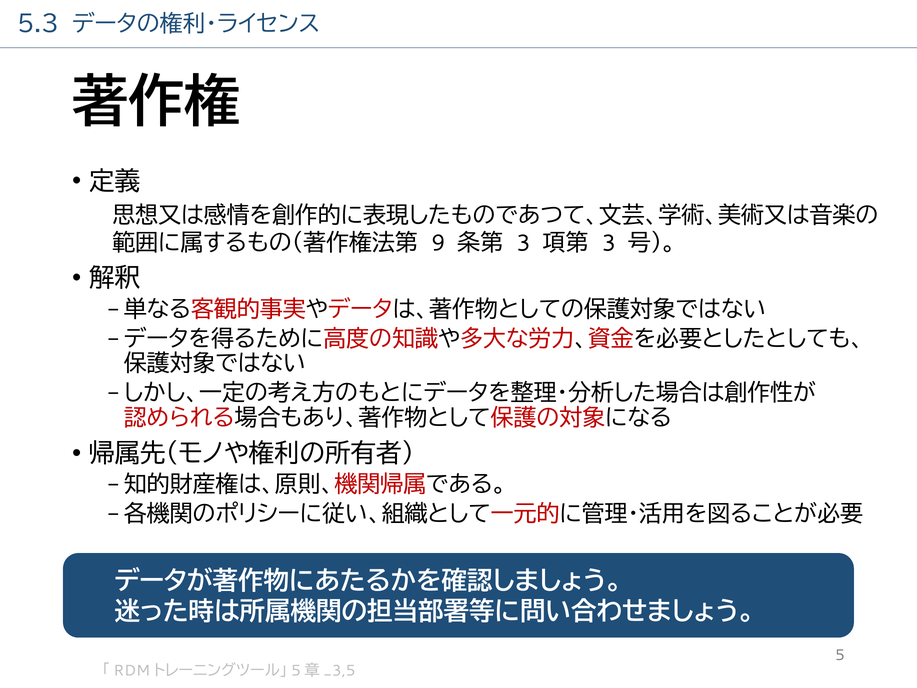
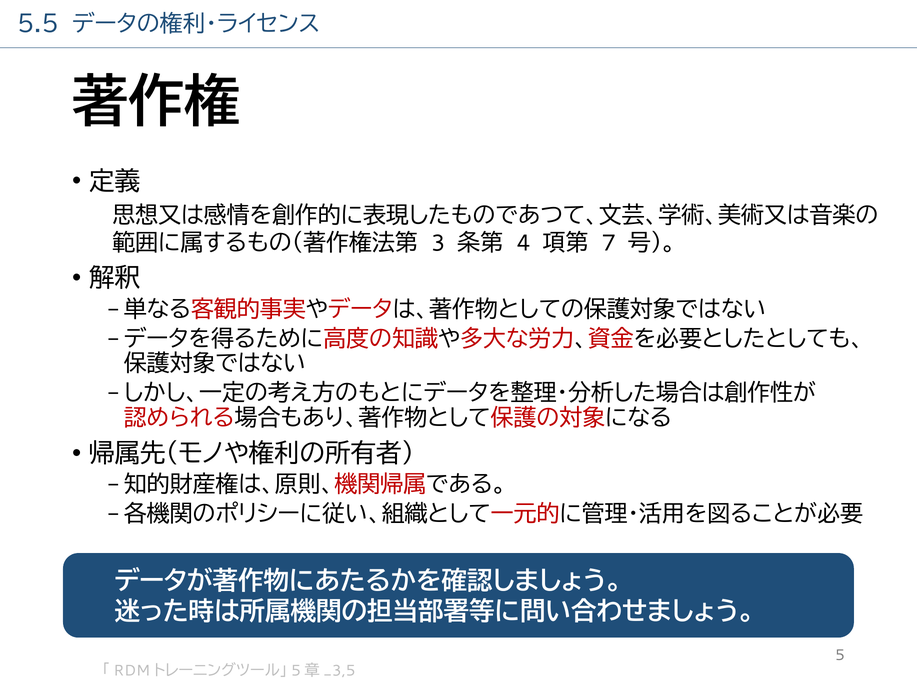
5.3: 5.3 -> 5.5
9: 9 -> 3
3 at (523, 243): 3 -> 4
3 at (609, 243): 3 -> 7
